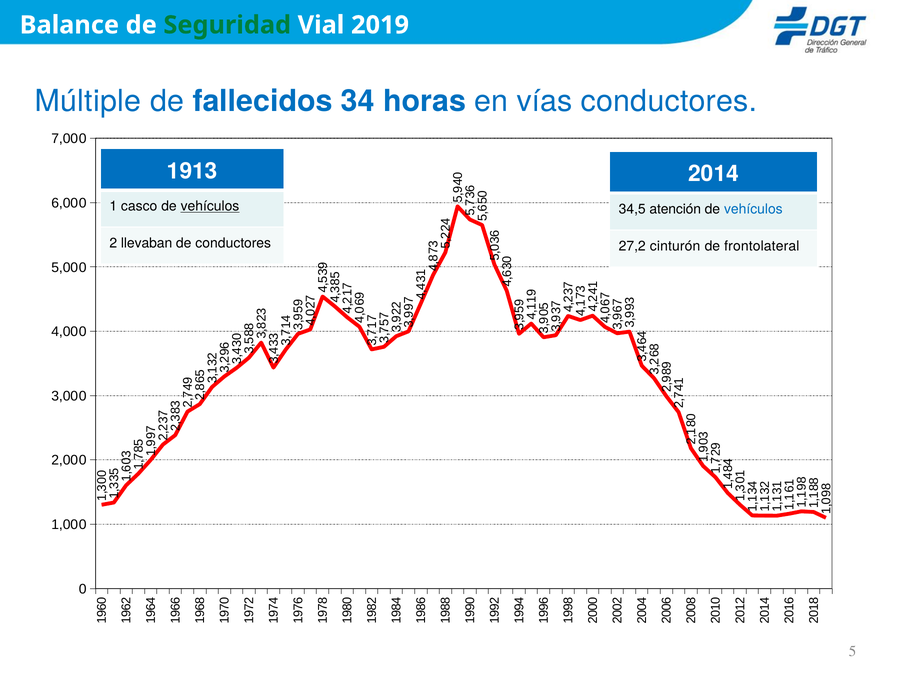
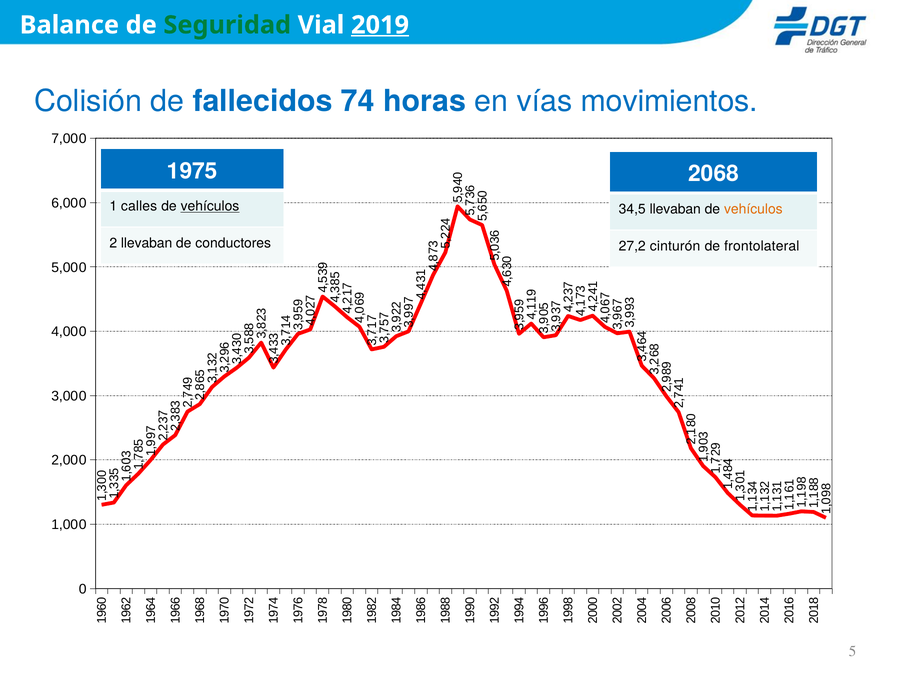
2019 underline: none -> present
Múltiple: Múltiple -> Colisión
34: 34 -> 74
vías conductores: conductores -> movimientos
1913: 1913 -> 1975
2014: 2014 -> 2068
casco: casco -> calles
34,5 atención: atención -> llevaban
vehículos at (753, 209) colour: blue -> orange
